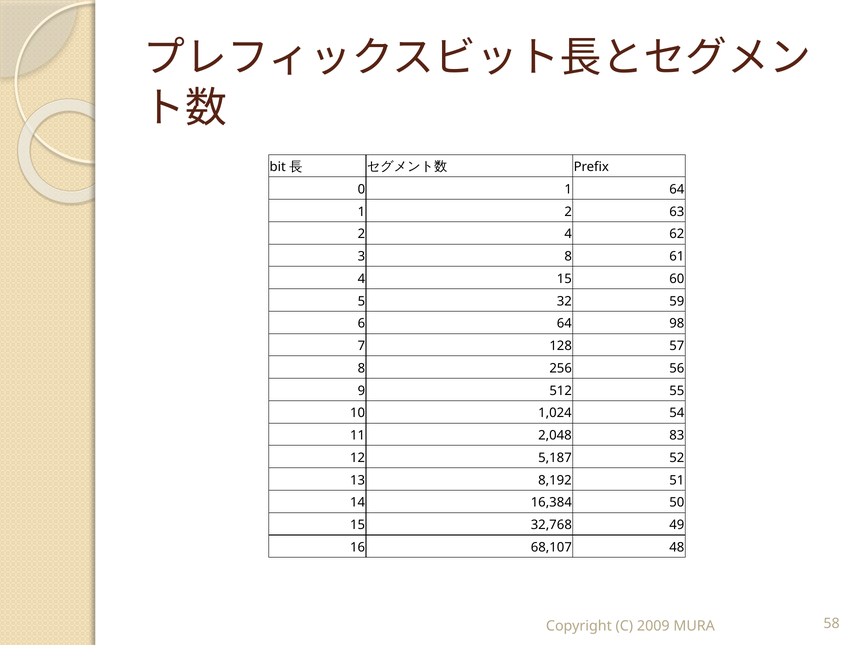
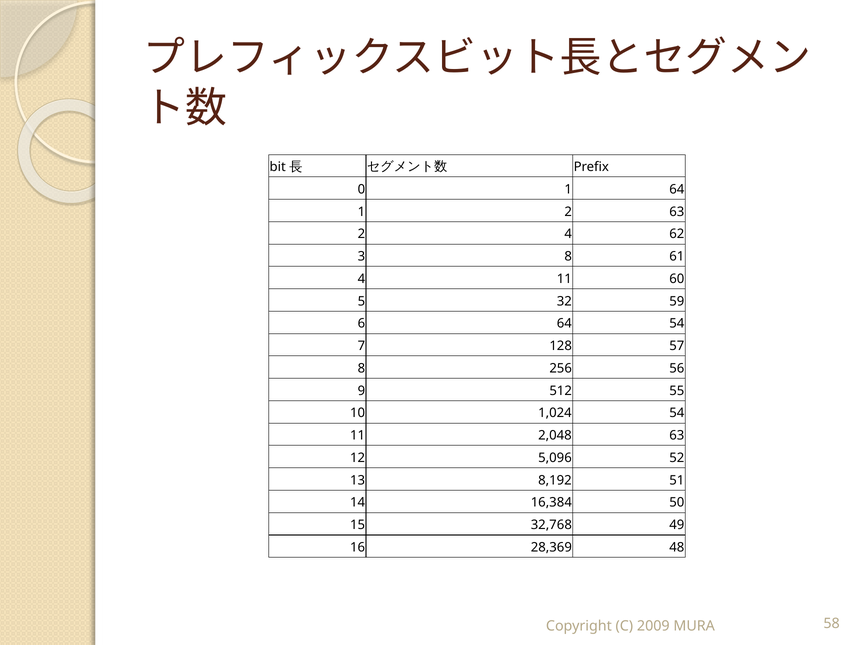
4 15: 15 -> 11
64 98: 98 -> 54
2,048 83: 83 -> 63
5,187: 5,187 -> 5,096
68,107: 68,107 -> 28,369
